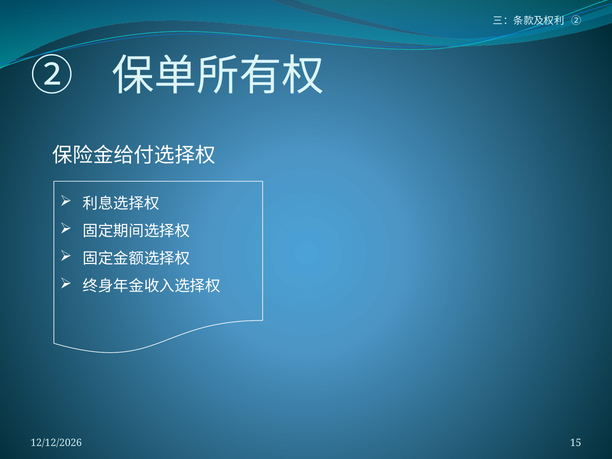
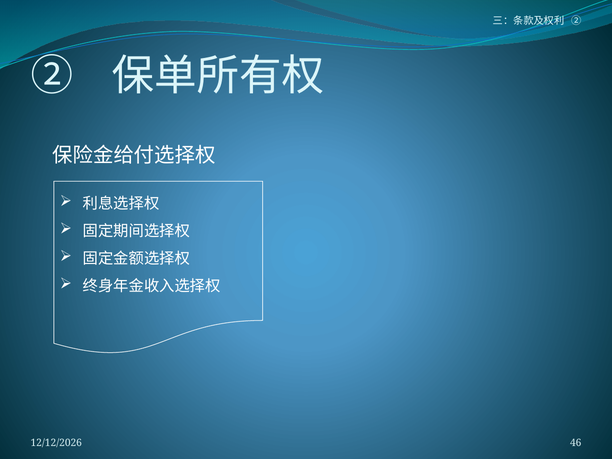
15: 15 -> 46
